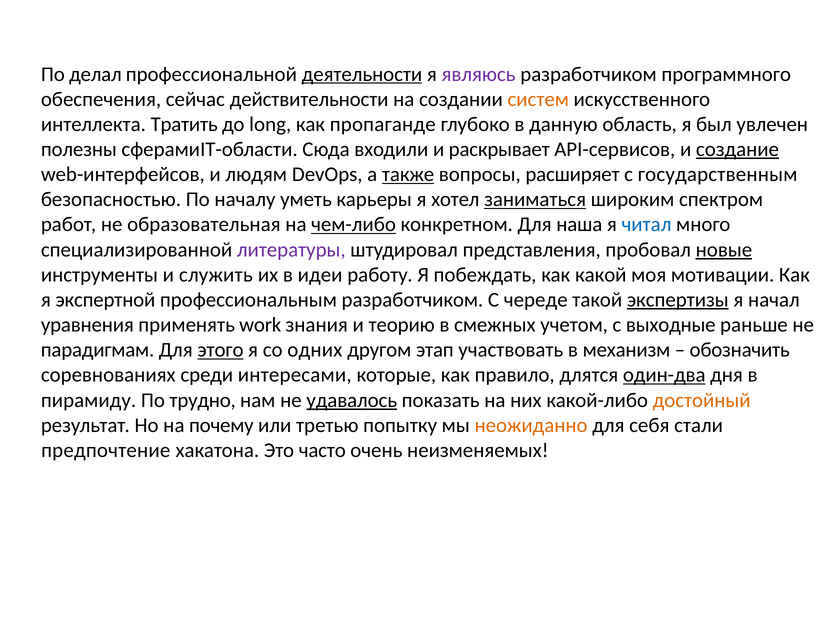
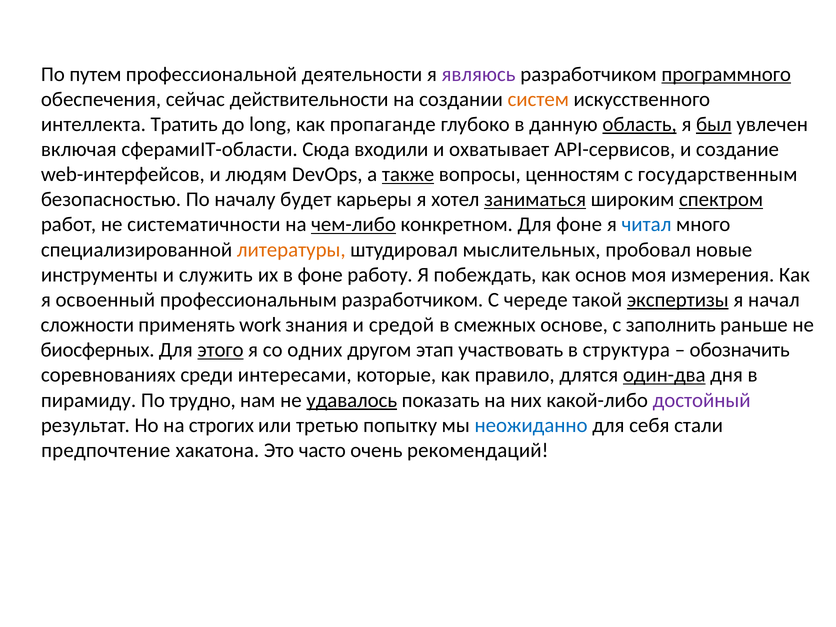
делал: делал -> путем
деятельности underline: present -> none
программного underline: none -> present
область underline: none -> present
был underline: none -> present
полезны: полезны -> включая
раскрывает: раскрывает -> охватывает
создание underline: present -> none
расширяет: расширяет -> ценностям
уметь: уметь -> будет
спектром underline: none -> present
образовательная: образовательная -> систематичности
Для наша: наша -> фоне
литературы colour: purple -> orange
представления: представления -> мыслительных
новые underline: present -> none
в идеи: идеи -> фоне
какой: какой -> основ
мотивации: мотивации -> измерения
экспертной: экспертной -> освоенный
уравнения: уравнения -> сложности
теорию: теорию -> средой
учетом: учетом -> основе
выходные: выходные -> заполнить
парадигмам: парадигмам -> биосферных
механизм: механизм -> структура
достойный colour: orange -> purple
почему: почему -> строгих
неожиданно colour: orange -> blue
неизменяемых: неизменяемых -> рекомендаций
